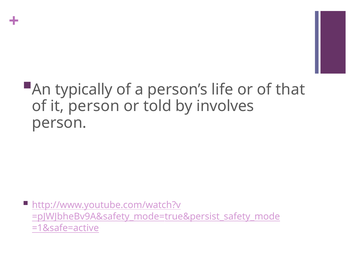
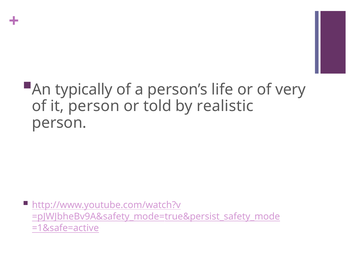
that: that -> very
involves: involves -> realistic
